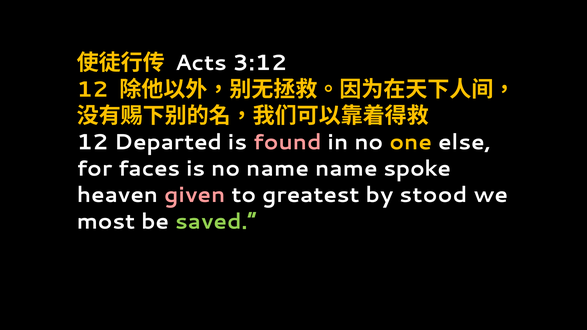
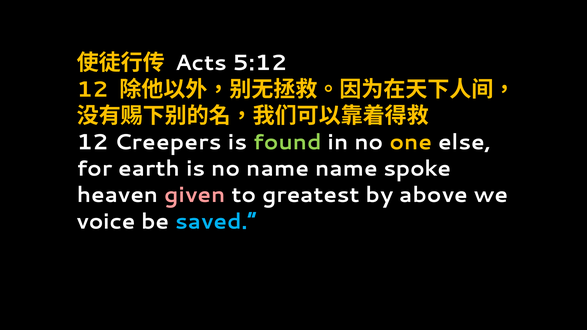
3:12: 3:12 -> 5:12
Departed: Departed -> Creepers
found colour: pink -> light green
faces: faces -> earth
stood: stood -> above
most: most -> voice
saved colour: light green -> light blue
